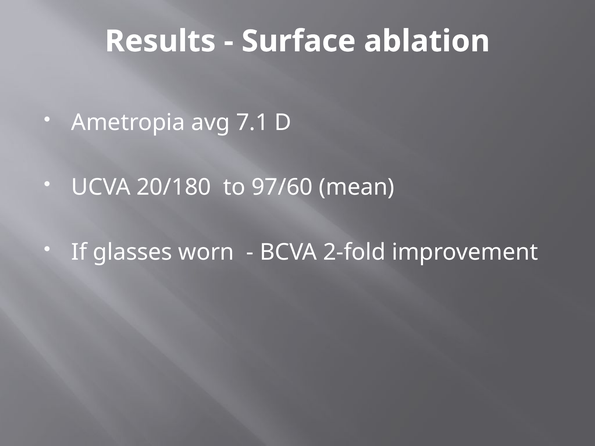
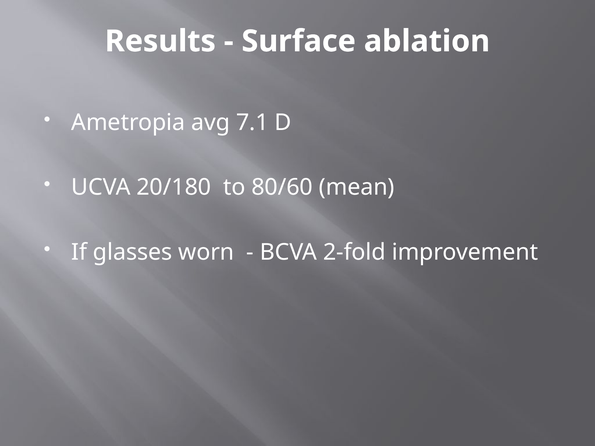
97/60: 97/60 -> 80/60
